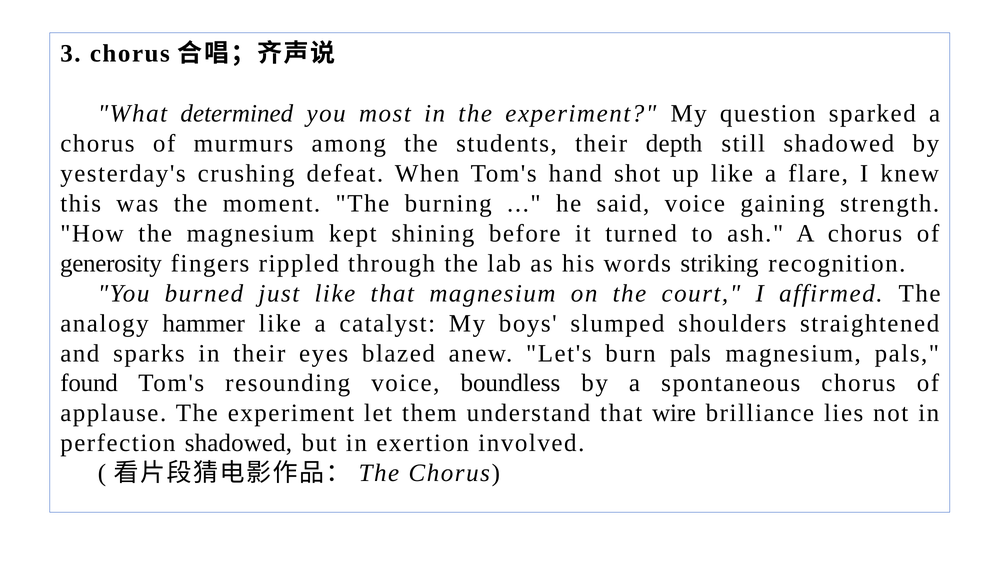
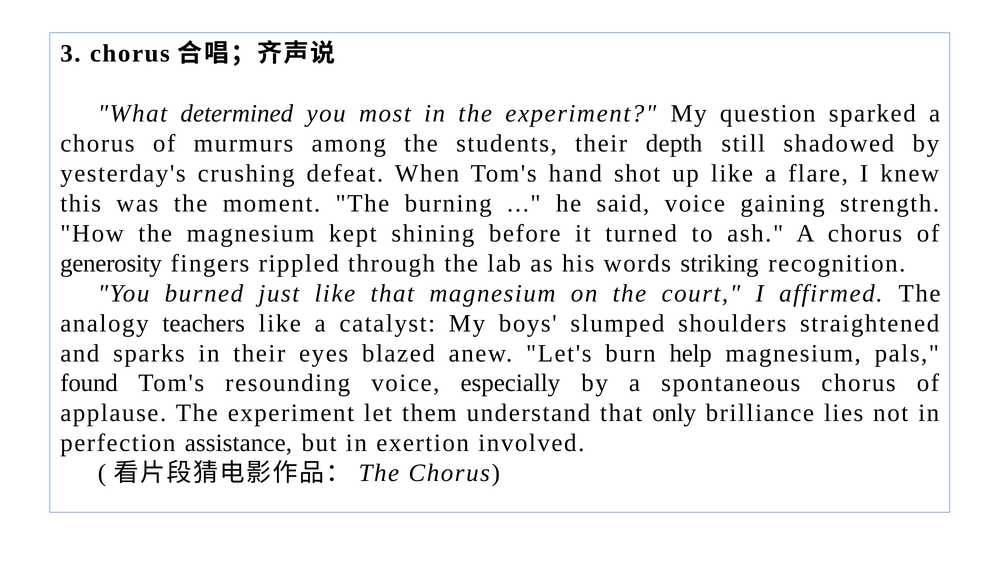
hammer: hammer -> teachers
burn pals: pals -> help
boundless: boundless -> especially
wire: wire -> only
perfection shadowed: shadowed -> assistance
